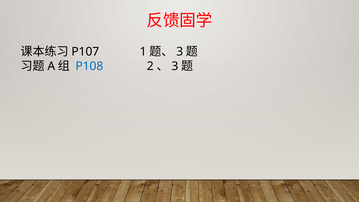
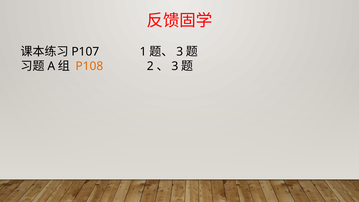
P108 colour: blue -> orange
